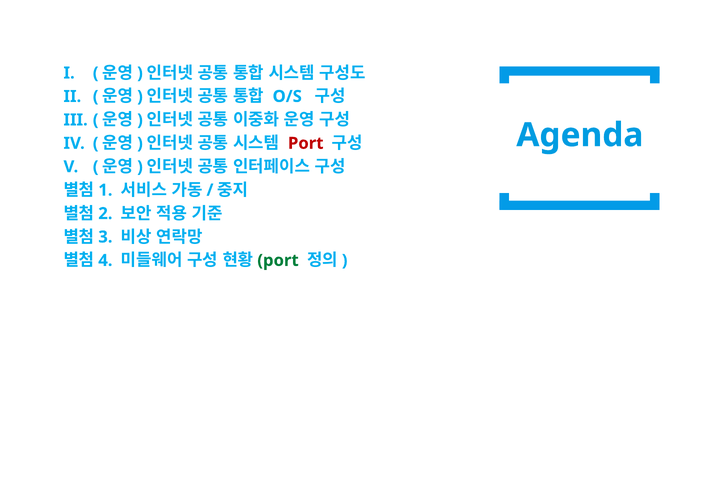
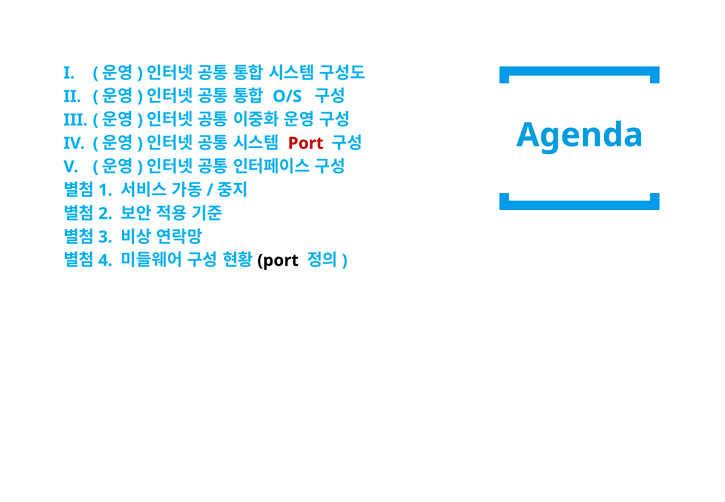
port at (278, 260) colour: green -> black
